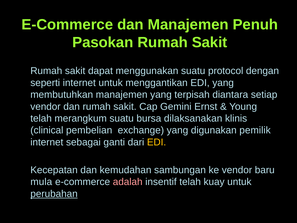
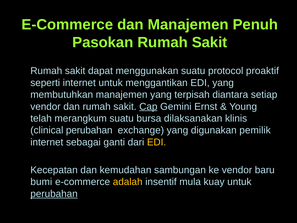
dengan: dengan -> proaktif
Cap underline: none -> present
clinical pembelian: pembelian -> perubahan
mula: mula -> bumi
adalah colour: pink -> yellow
insentif telah: telah -> mula
